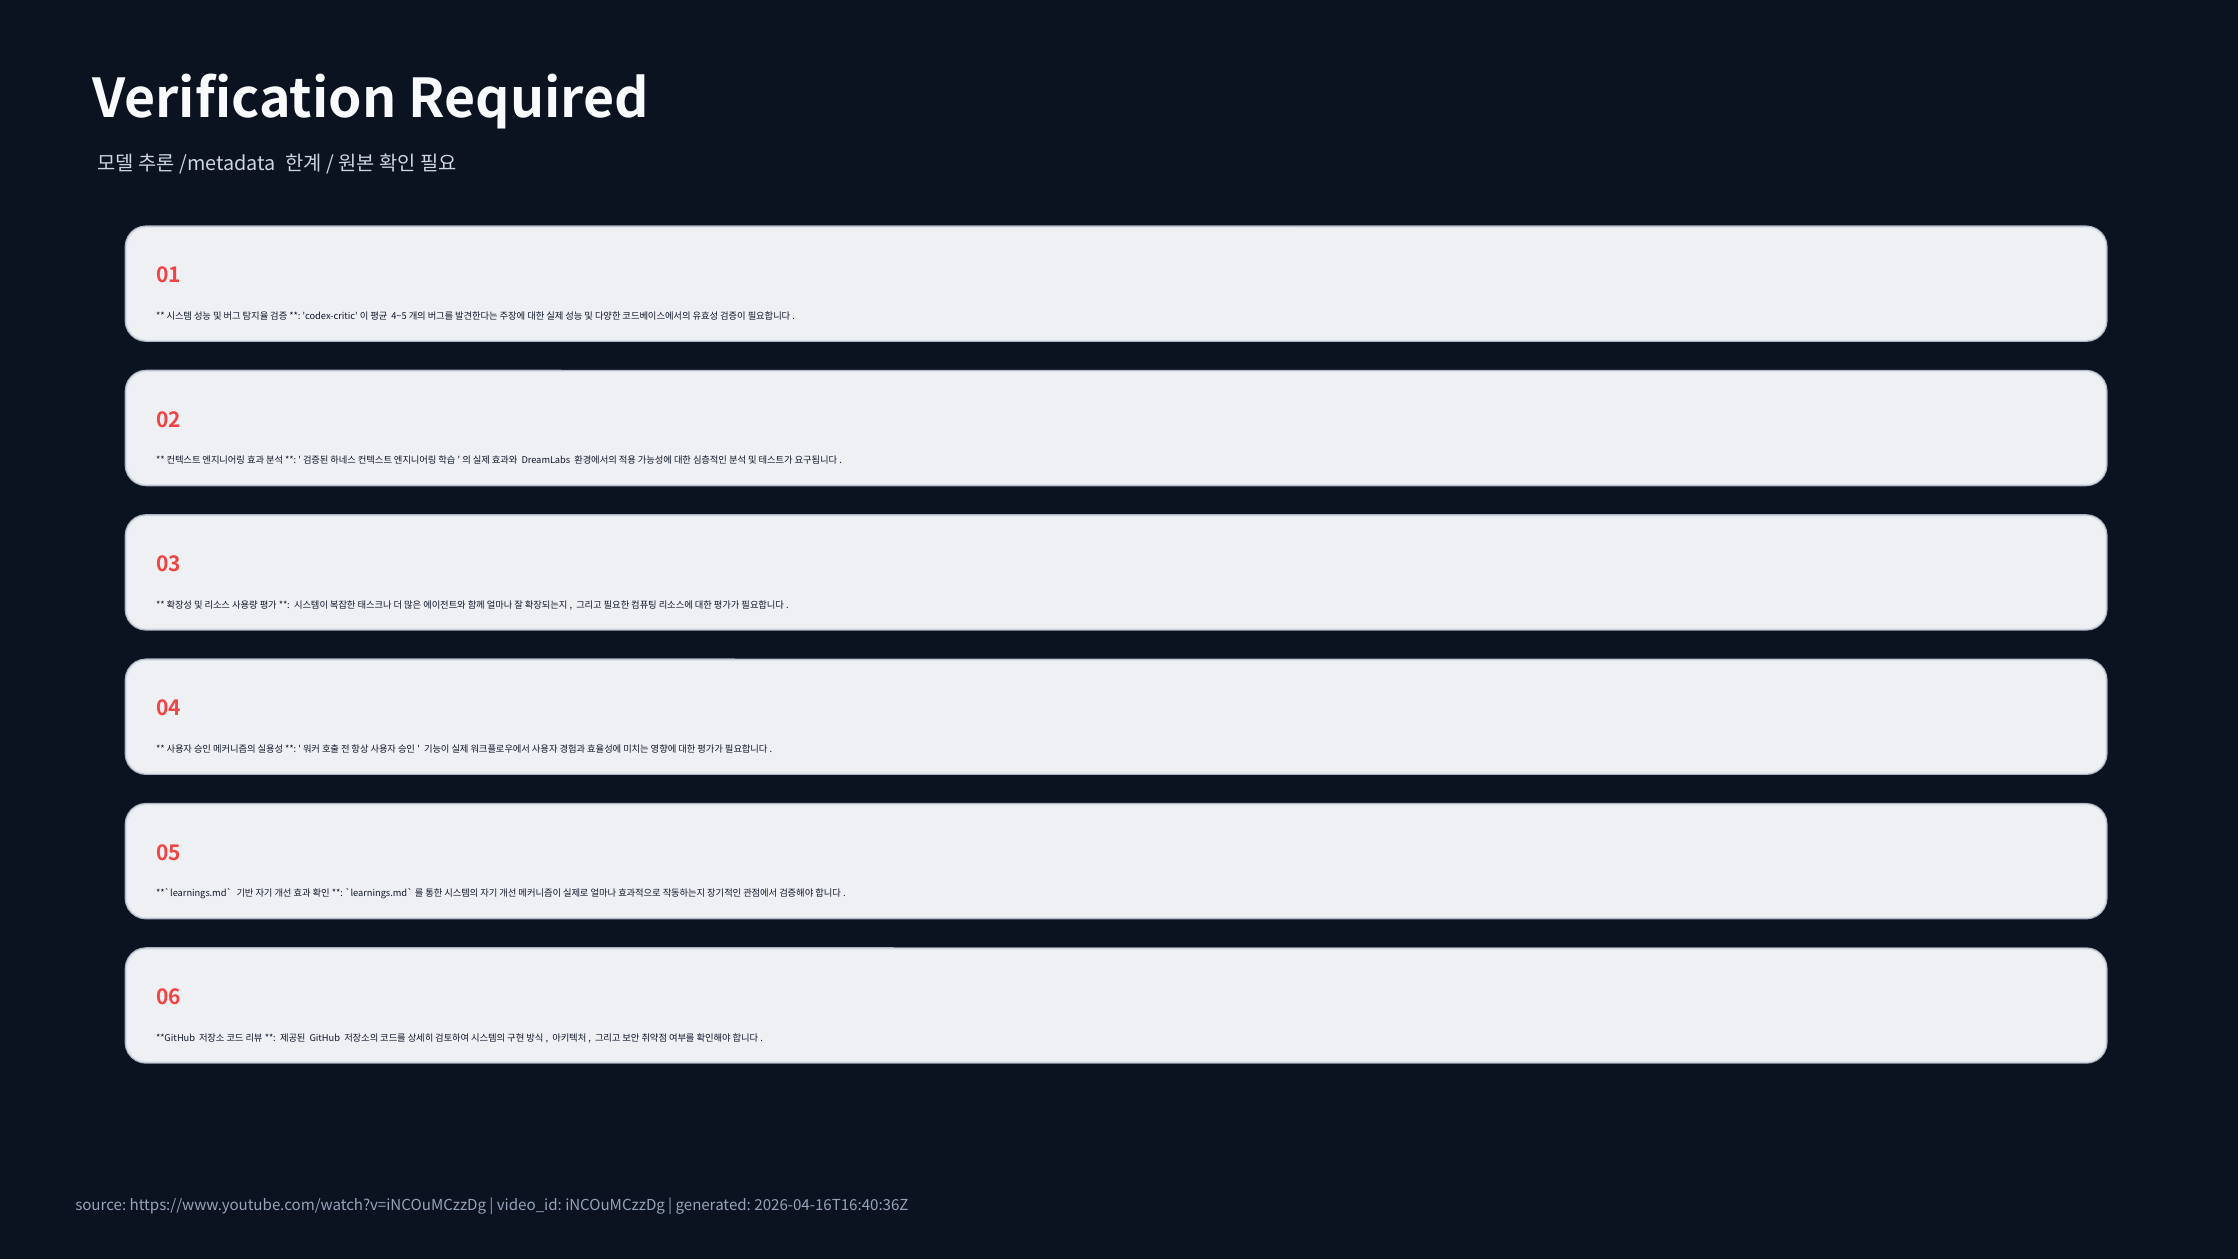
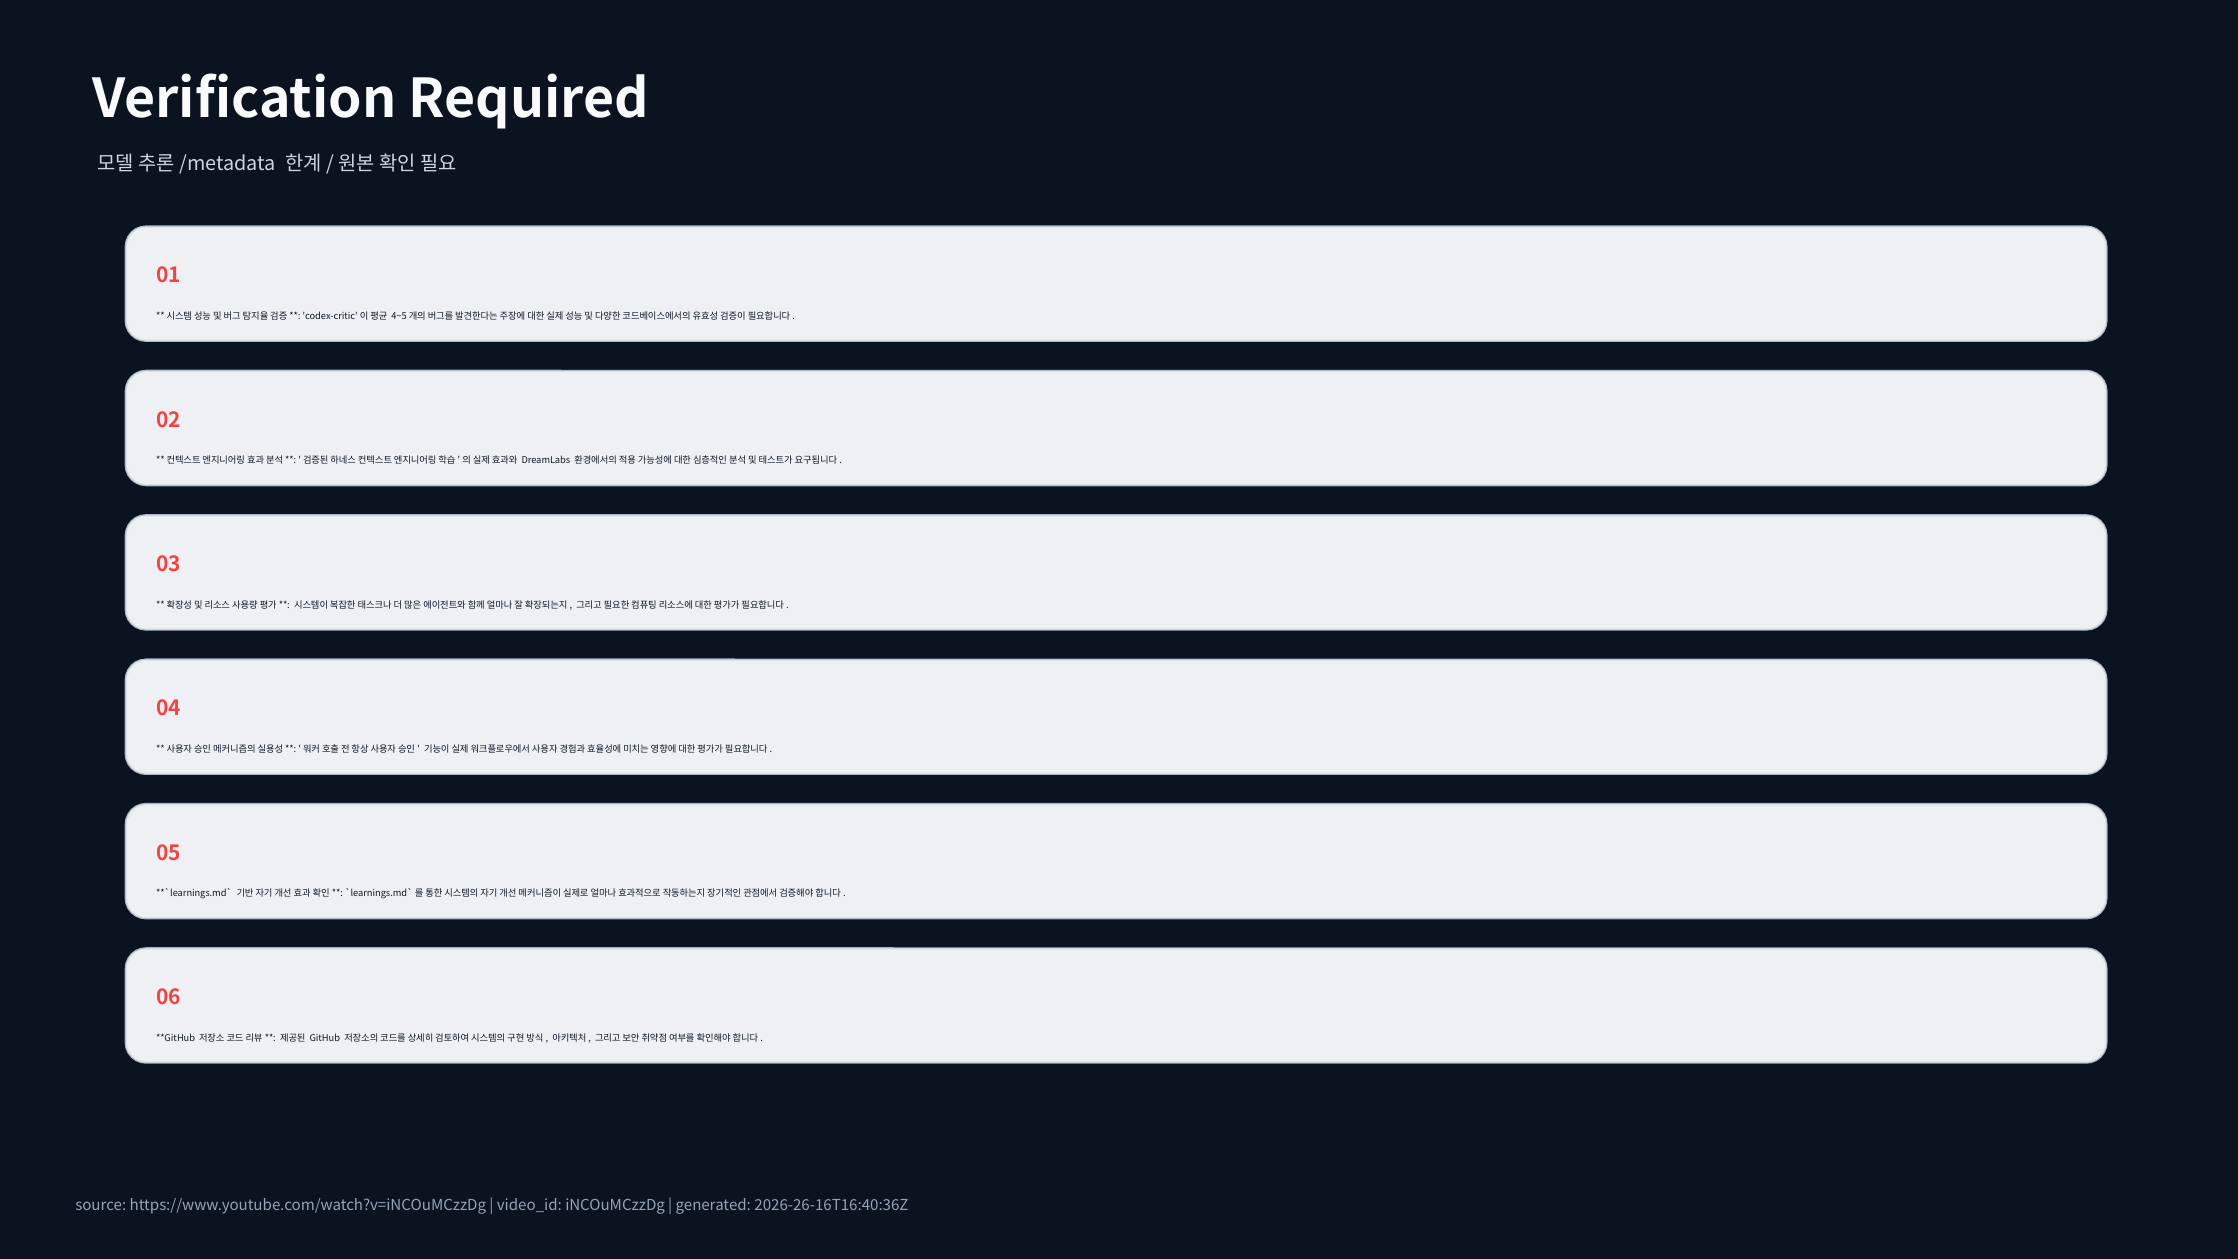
2026-04-16T16:40:36Z: 2026-04-16T16:40:36Z -> 2026-26-16T16:40:36Z
